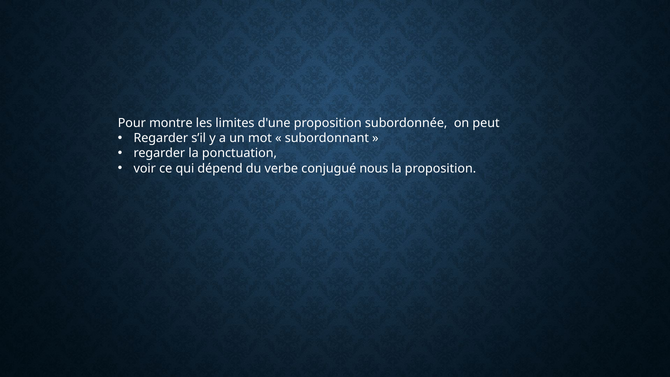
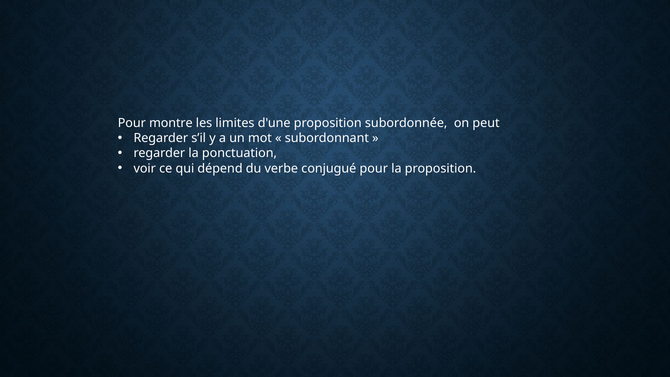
conjugué nous: nous -> pour
